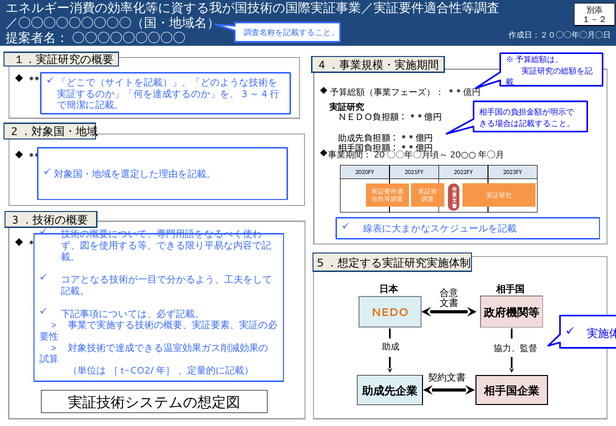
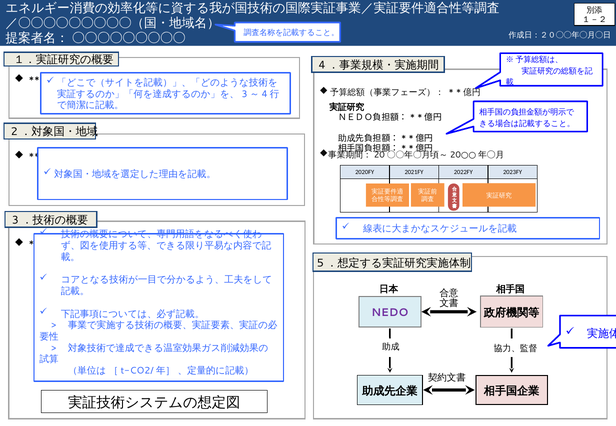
NEDO colour: orange -> purple
